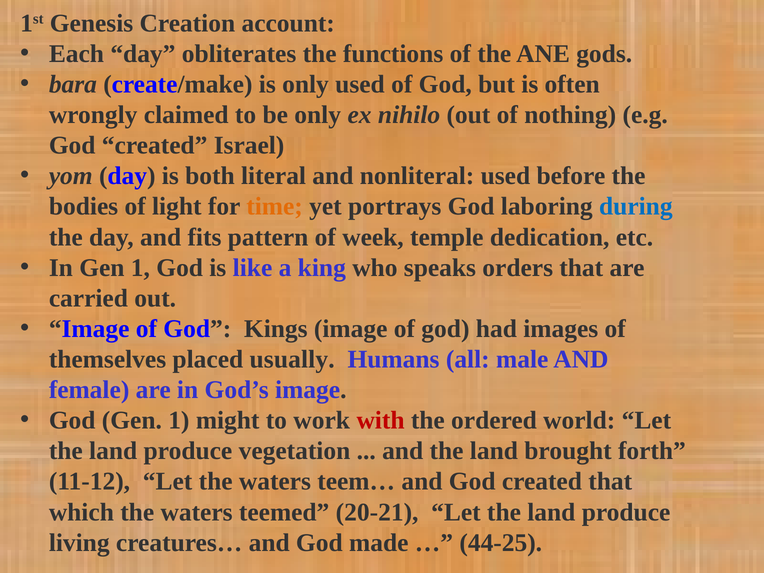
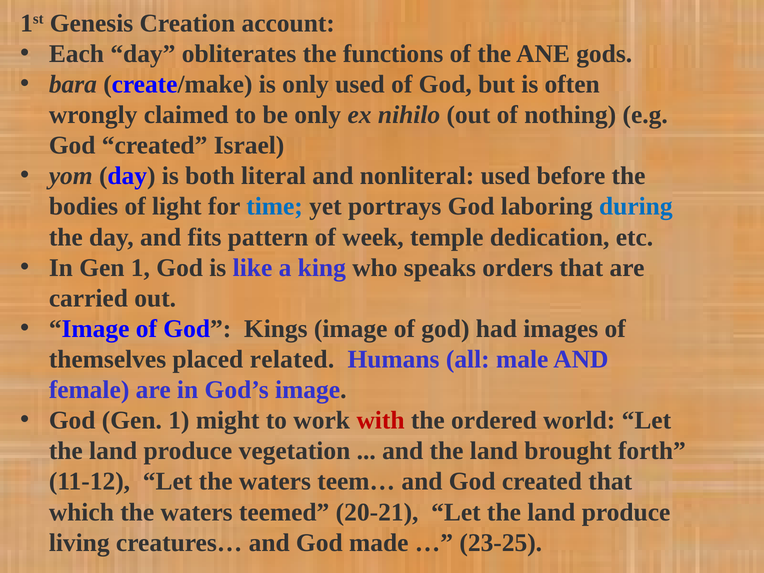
time colour: orange -> blue
usually: usually -> related
44-25: 44-25 -> 23-25
